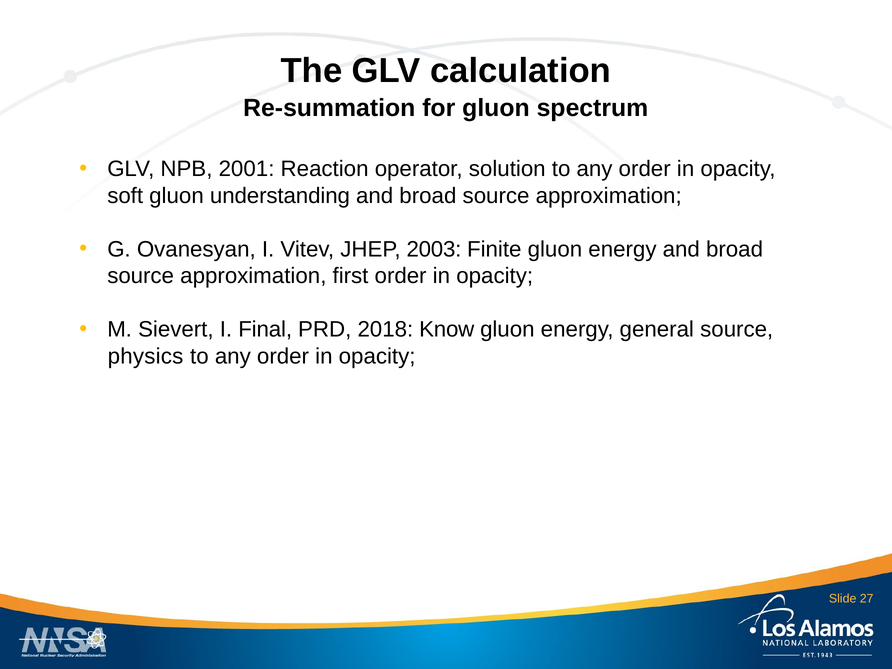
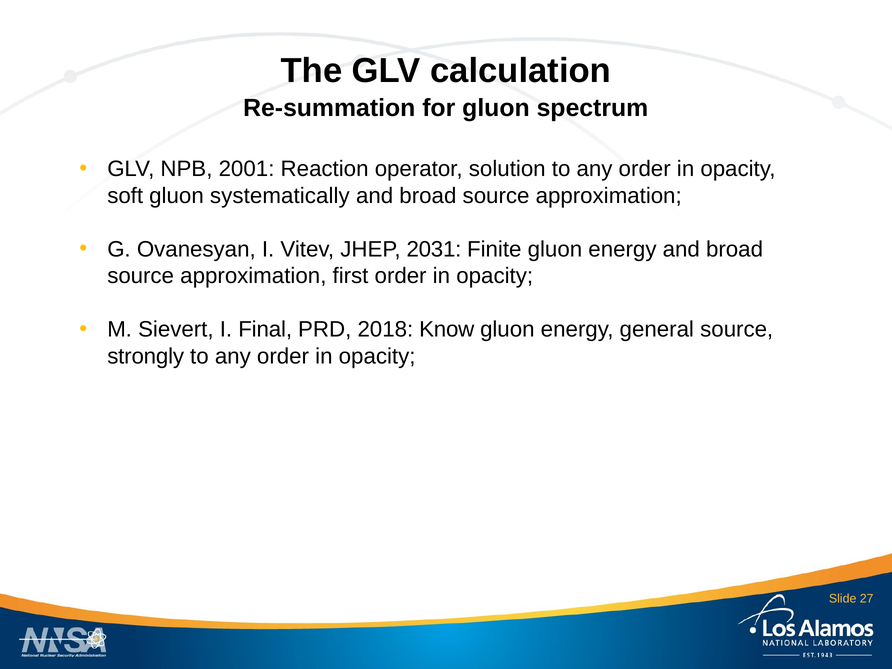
understanding: understanding -> systematically
2003: 2003 -> 2031
physics: physics -> strongly
